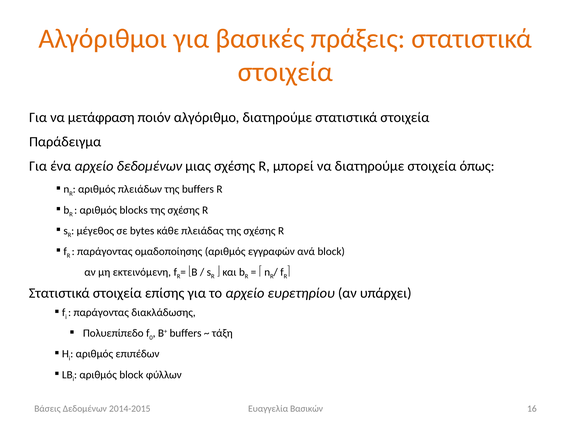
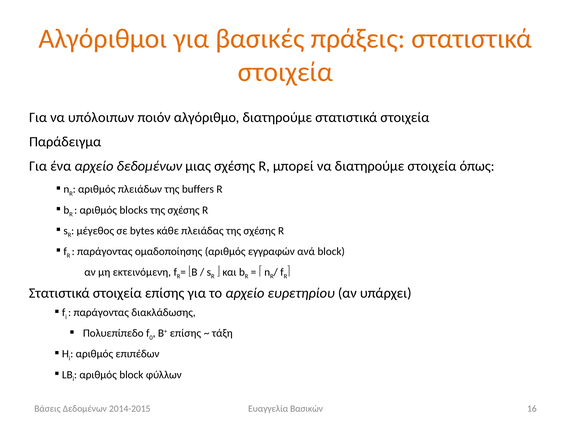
μετάφραση: μετάφραση -> υπόλοιπων
Β+ buffers: buffers -> επίσης
